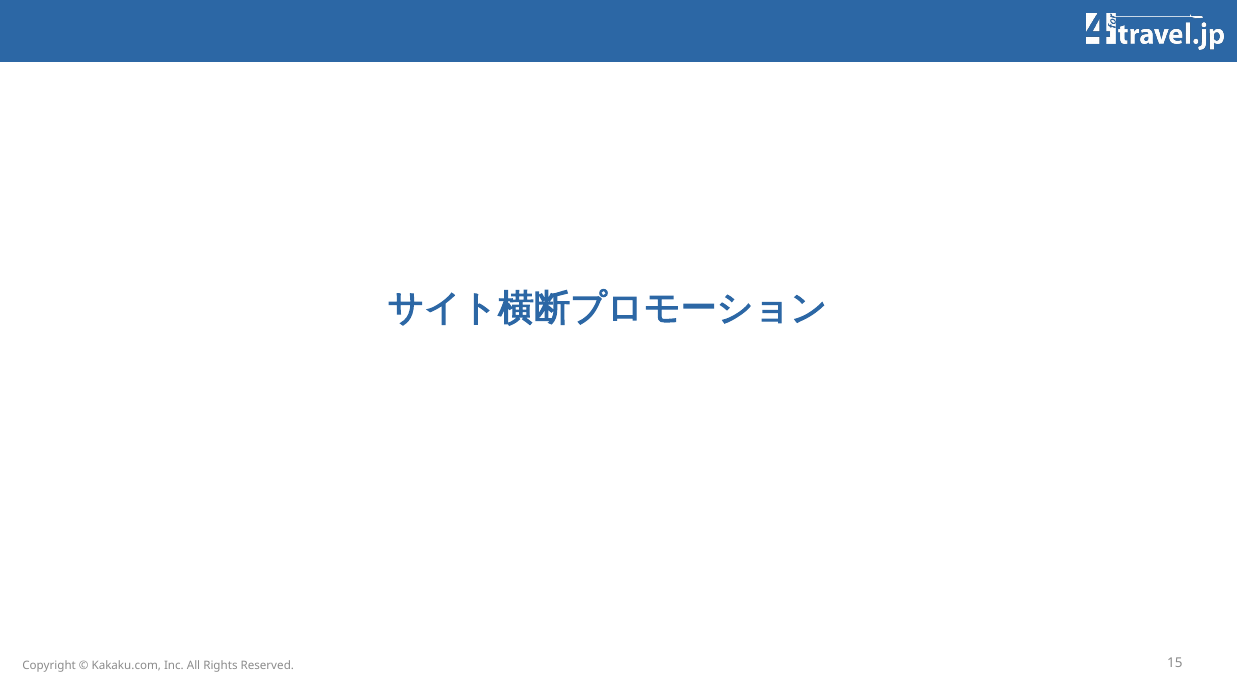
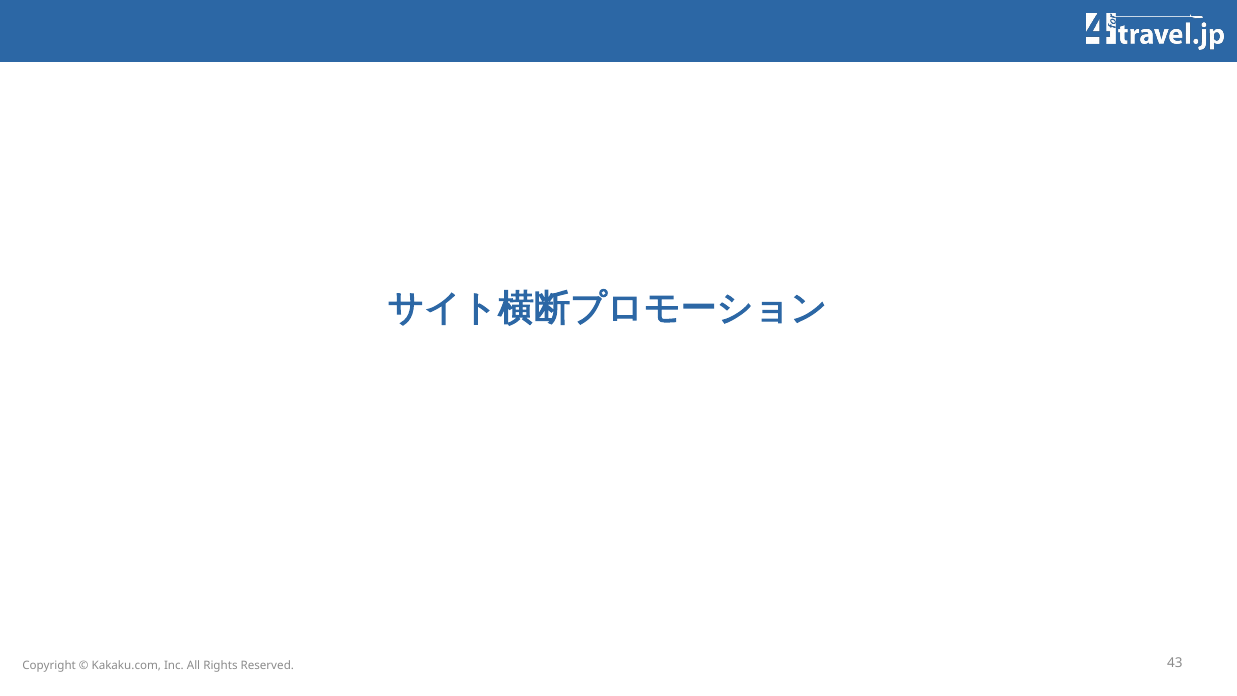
15: 15 -> 43
